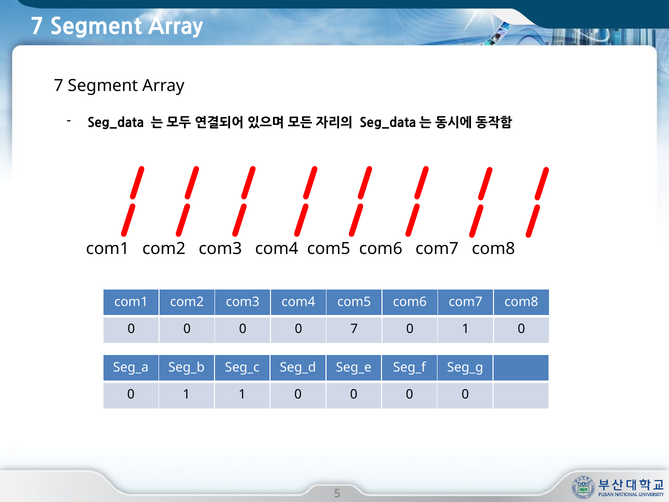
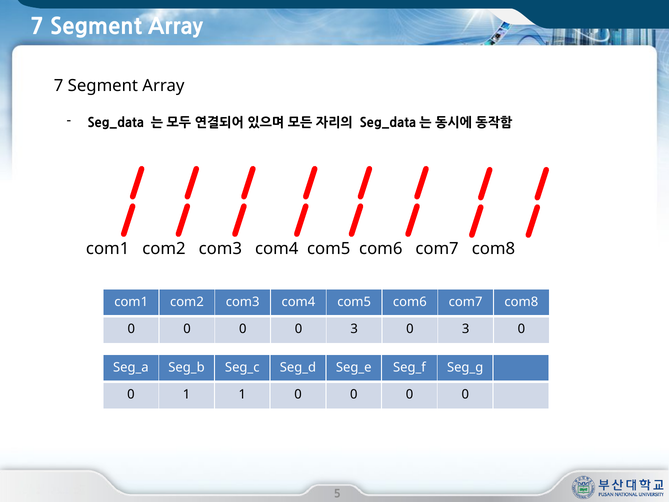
0 0 7: 7 -> 3
1 at (466, 329): 1 -> 3
